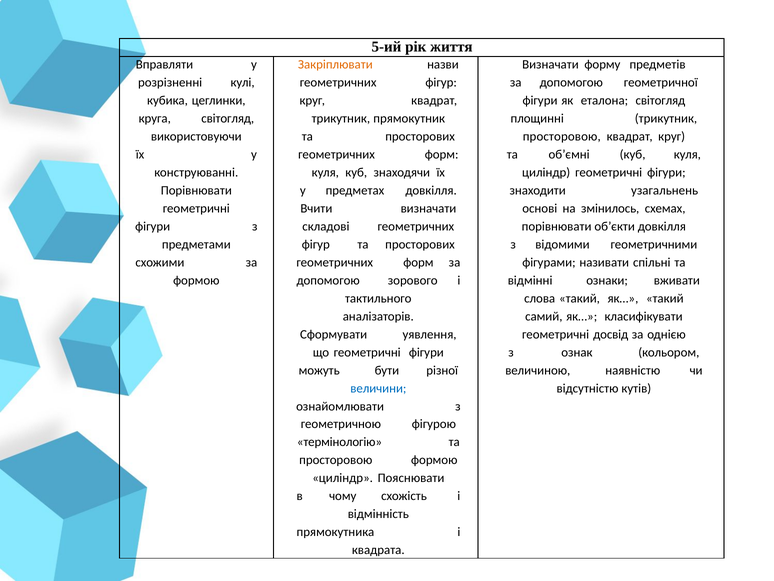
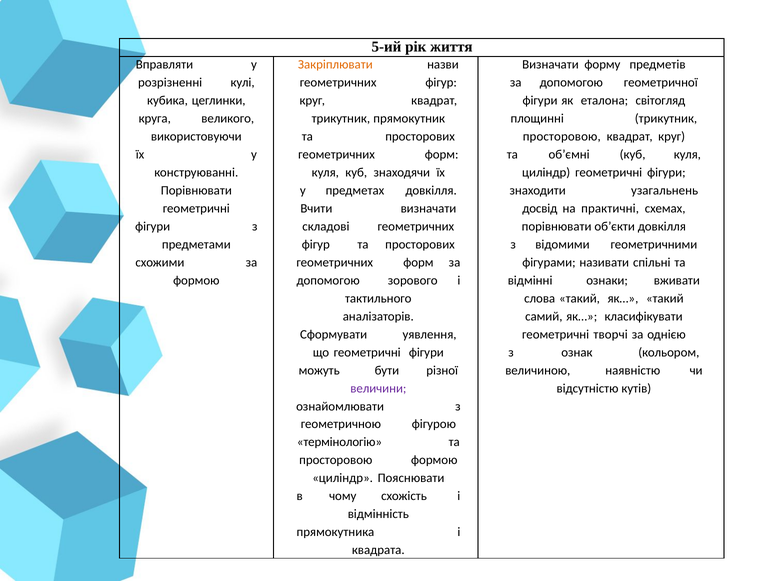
круга світогляд: світогляд -> великого
основі: основі -> досвід
змінилось: змінилось -> практичні
досвід: досвід -> творчі
величини colour: blue -> purple
